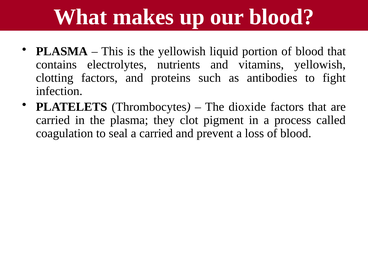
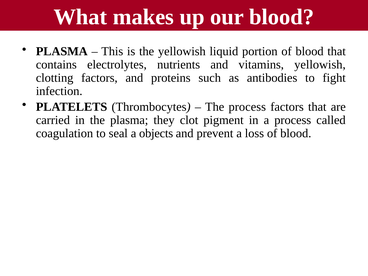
The dioxide: dioxide -> process
a carried: carried -> objects
